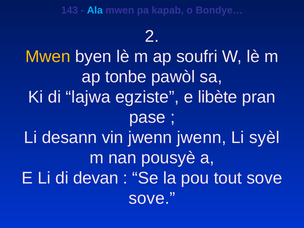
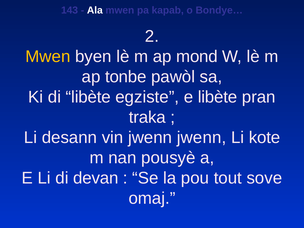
Ala colour: light blue -> white
soufri: soufri -> mond
di lajwa: lajwa -> libète
pase: pase -> traka
syèl: syèl -> kote
sove at (152, 198): sove -> omaj
